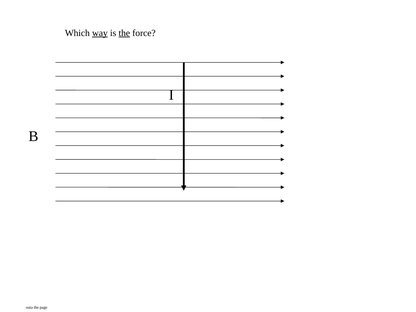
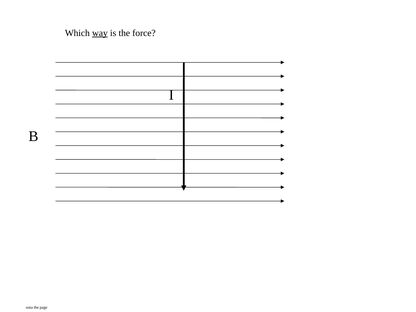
the at (124, 33) underline: present -> none
